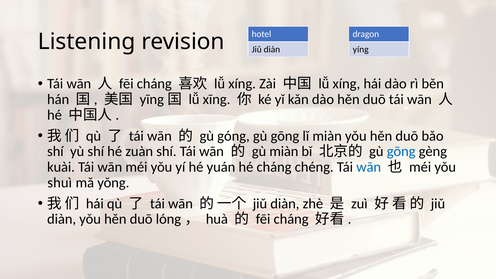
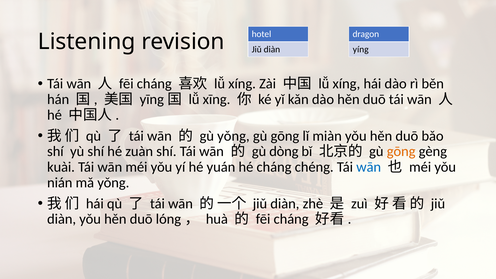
gù góng: góng -> yǒng
gù miàn: miàn -> dòng
gōng at (401, 152) colour: blue -> orange
shuì: shuì -> nián
